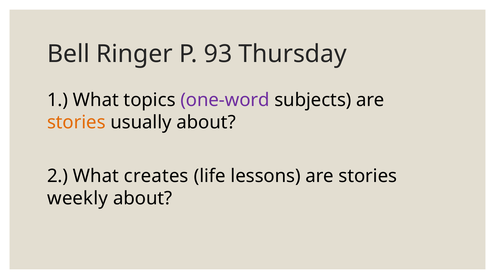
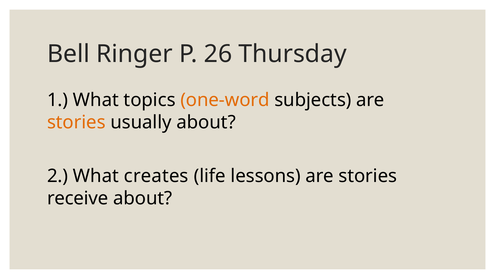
93: 93 -> 26
one-word colour: purple -> orange
weekly: weekly -> receive
